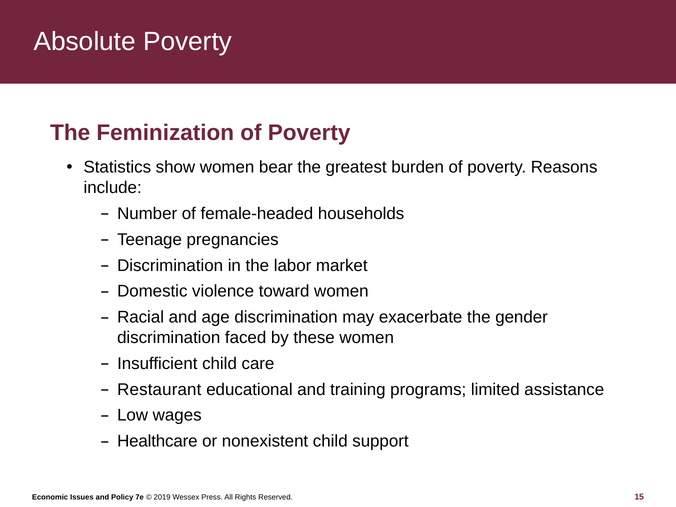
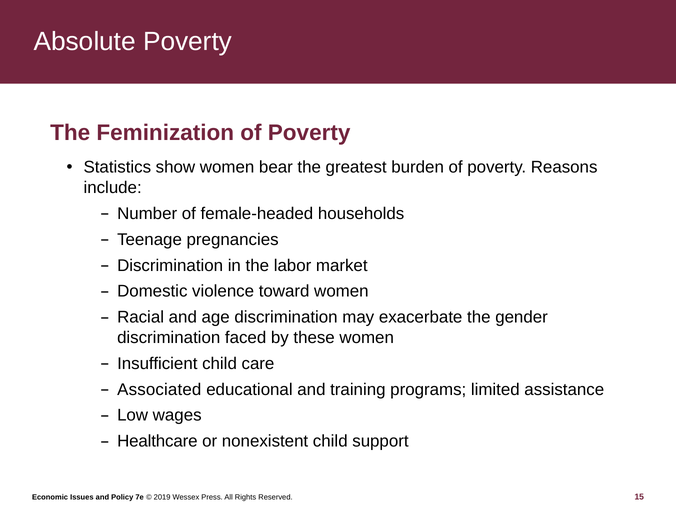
Restaurant: Restaurant -> Associated
